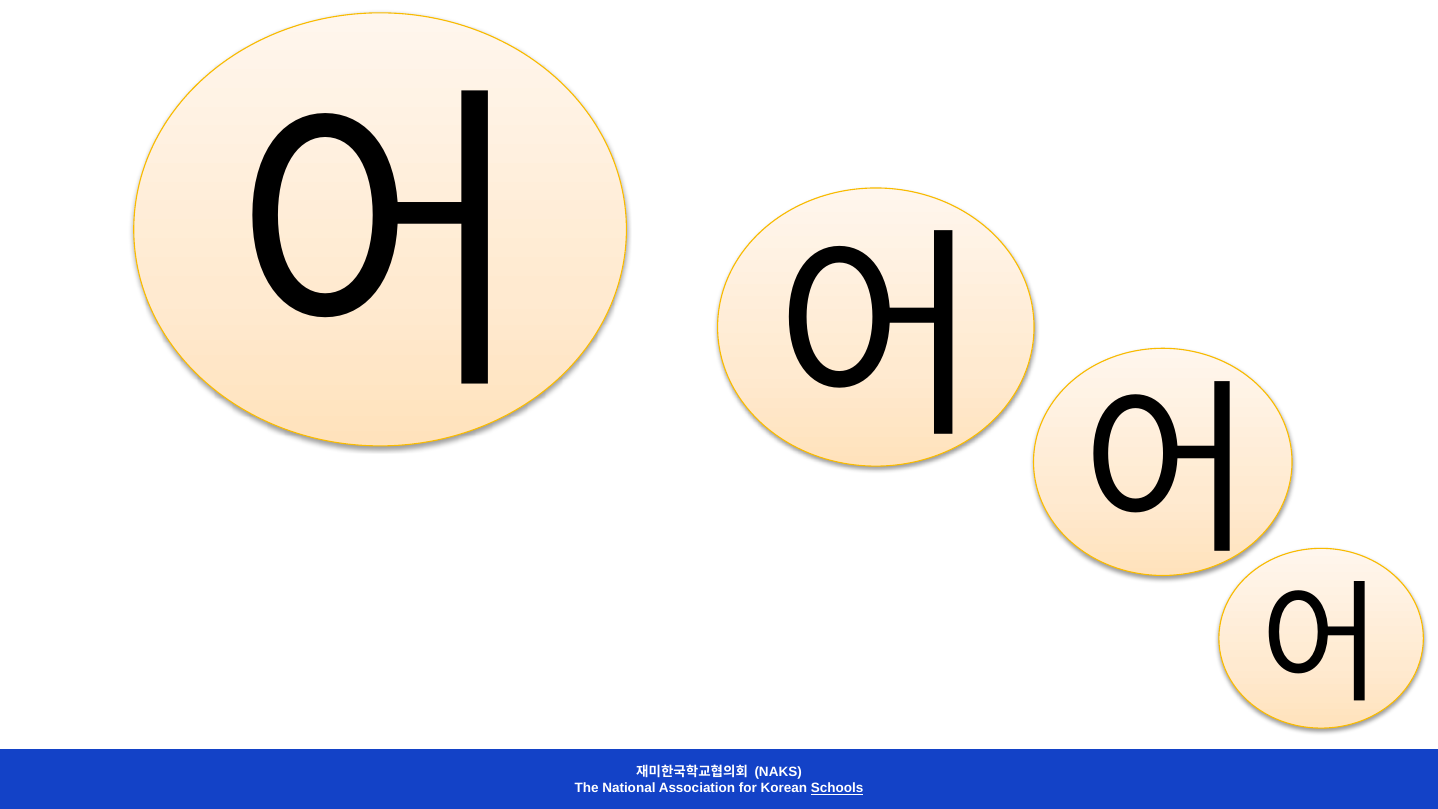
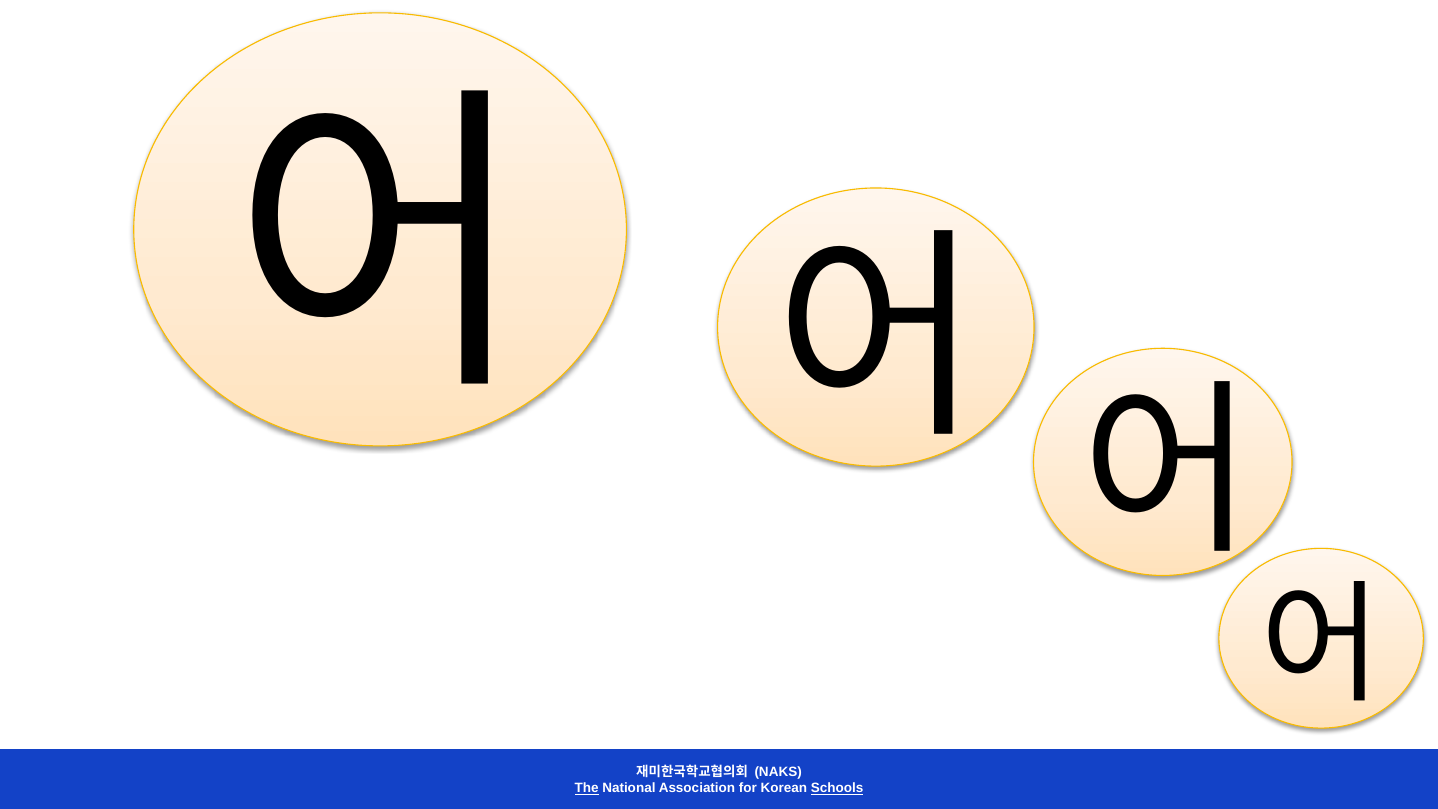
The underline: none -> present
